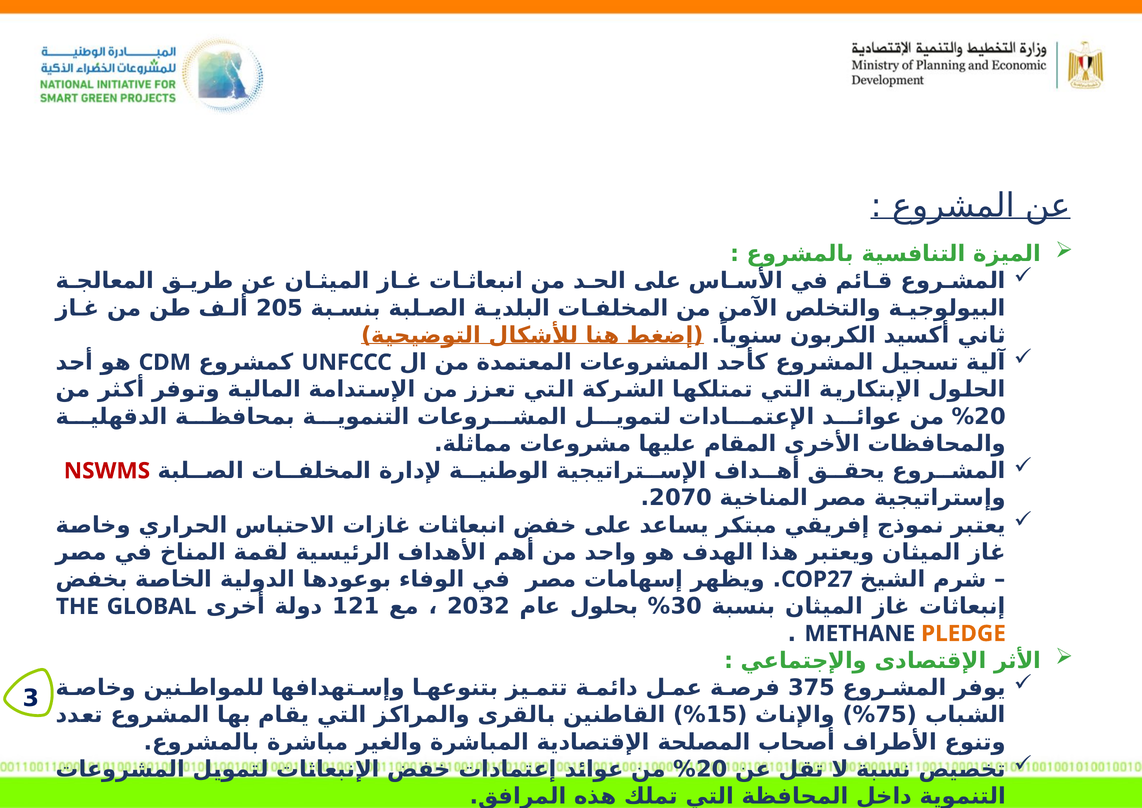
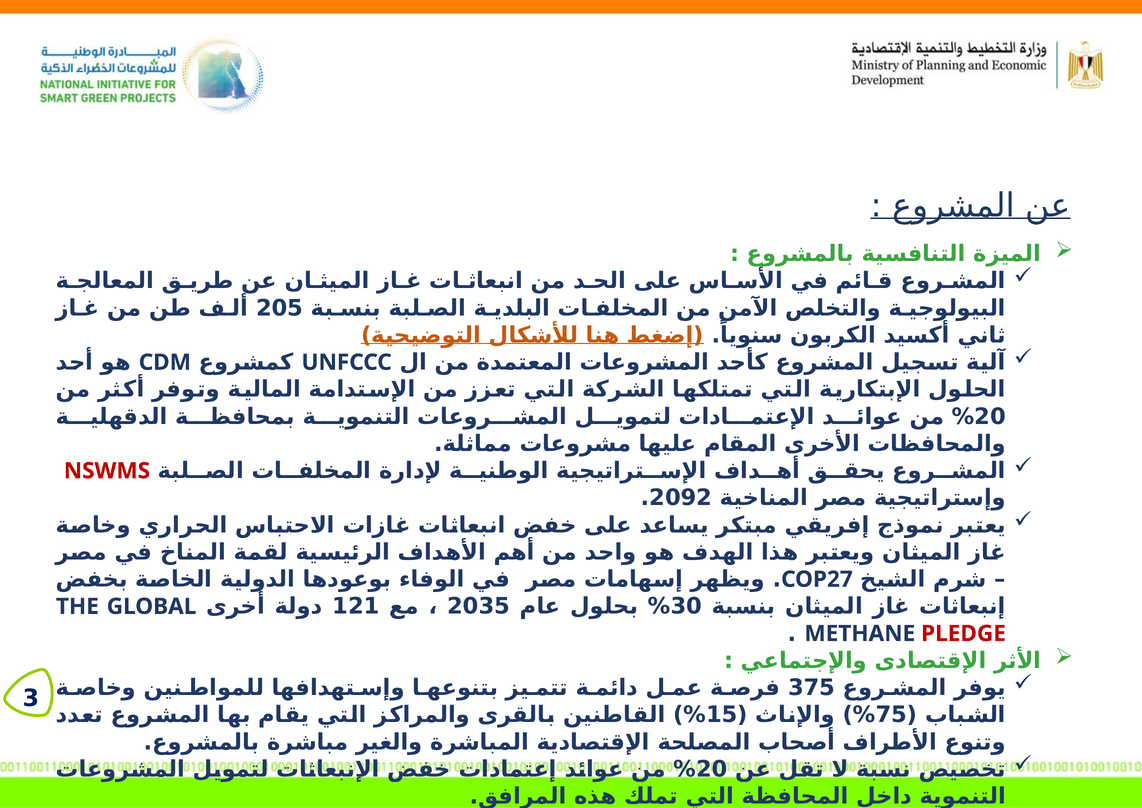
2070: 2070 -> 2092
2032: 2032 -> 2035
PLEDGE colour: orange -> red
